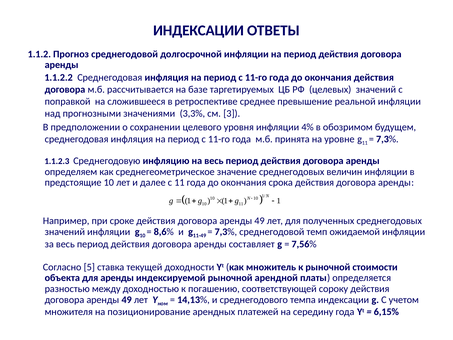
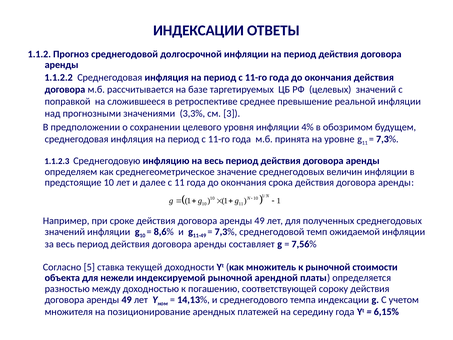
для аренды: аренды -> нежели
